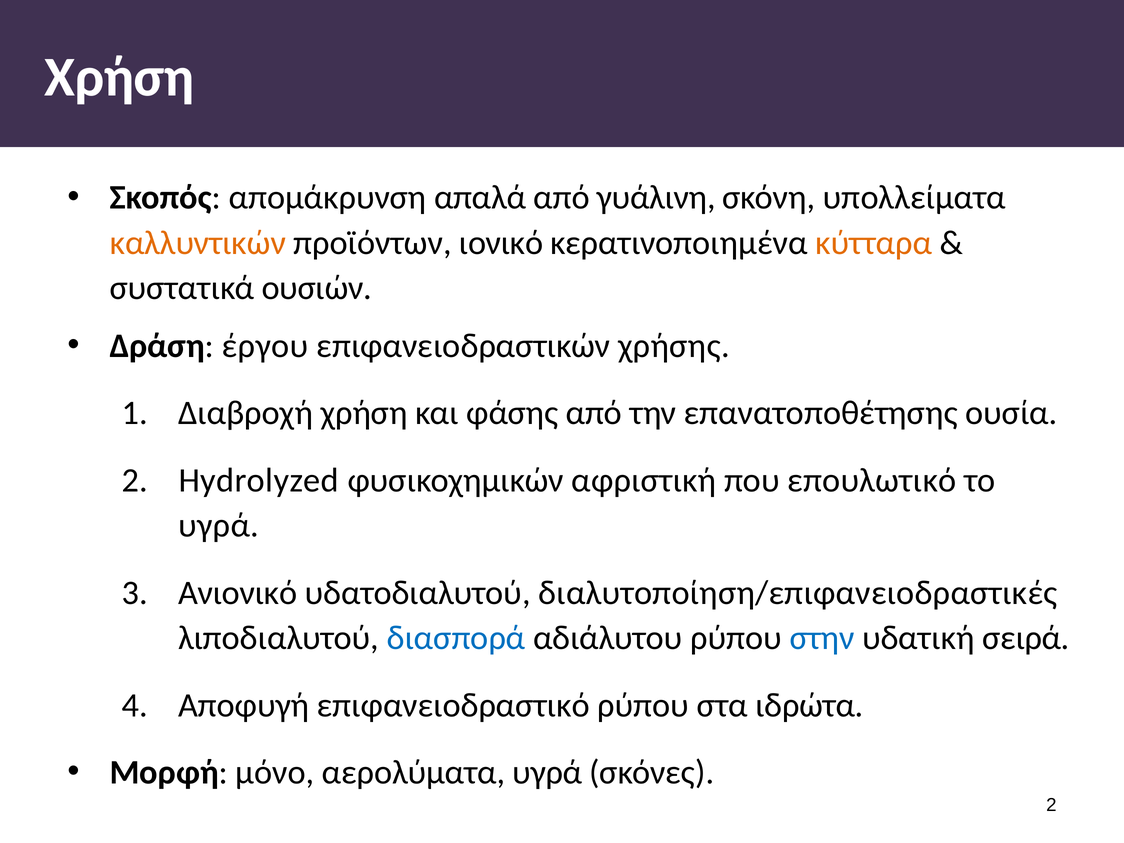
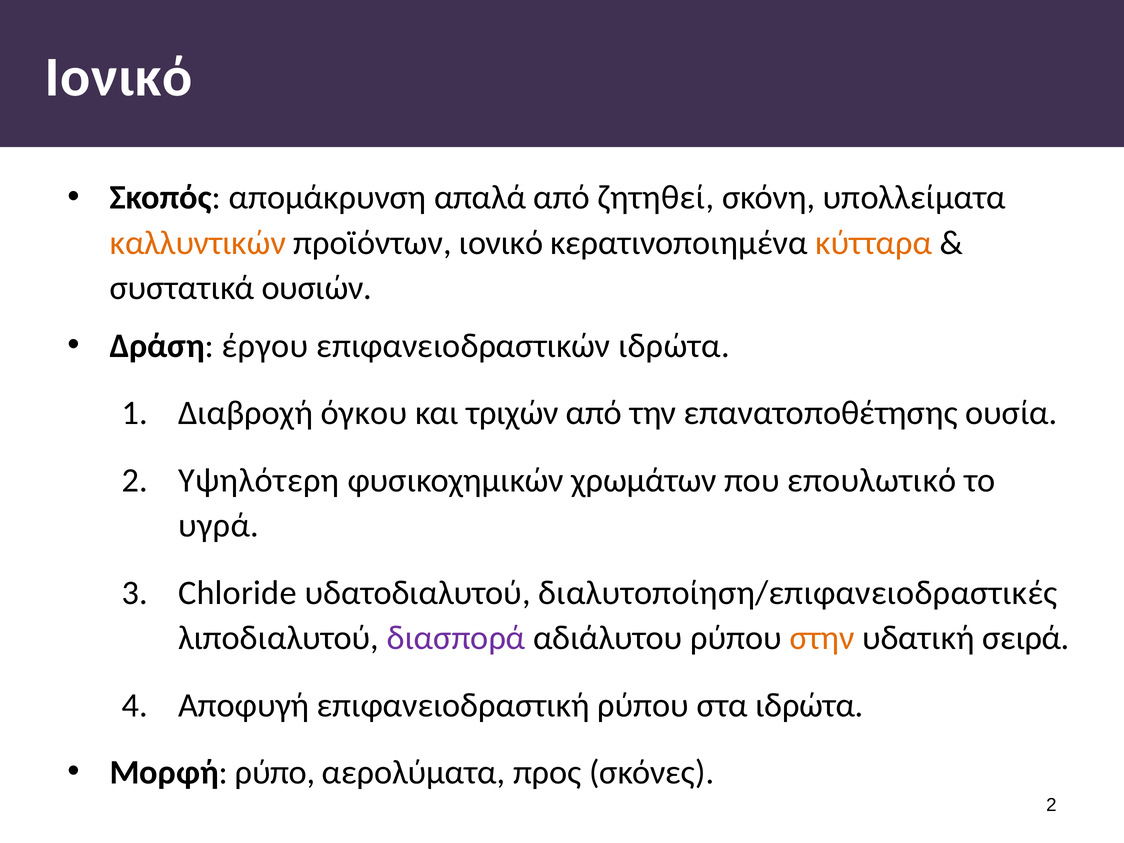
Χρήση at (119, 77): Χρήση -> Ιονικό
γυάλινη: γυάλινη -> ζητηθεί
επιφανειοδραστικών χρήσης: χρήσης -> ιδρώτα
Διαβροχή χρήση: χρήση -> όγκου
φάσης: φάσης -> τριχών
Hydrolyzed: Hydrolyzed -> Υψηλότερη
αφριστική: αφριστική -> χρωμάτων
Ανιονικό: Ανιονικό -> Chloride
διασπορά colour: blue -> purple
στην colour: blue -> orange
επιφανειοδραστικό: επιφανειοδραστικό -> επιφανειοδραστική
μόνο: μόνο -> ρύπο
αερολύματα υγρά: υγρά -> προς
